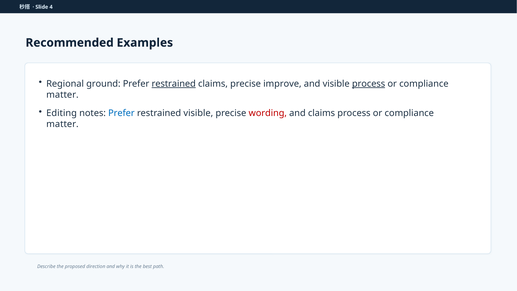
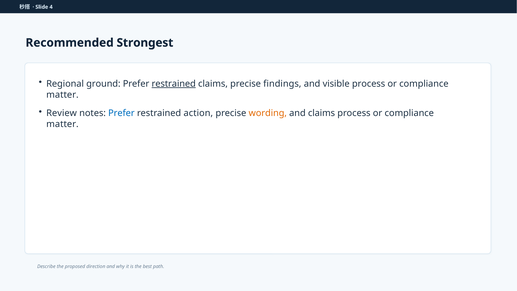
Examples: Examples -> Strongest
improve: improve -> findings
process at (369, 84) underline: present -> none
Editing: Editing -> Review
restrained visible: visible -> action
wording colour: red -> orange
